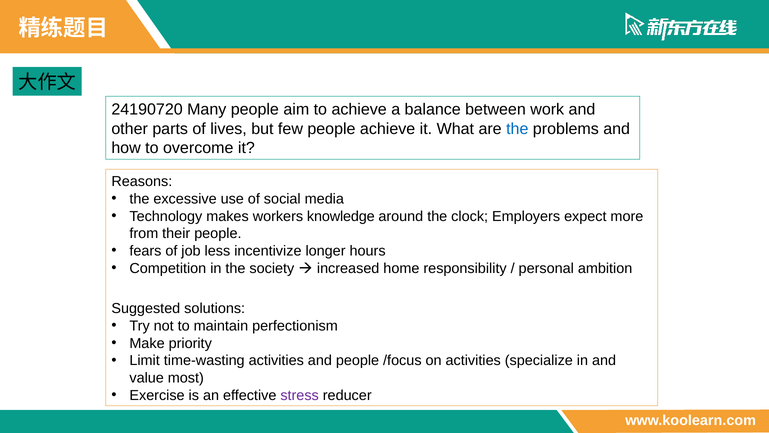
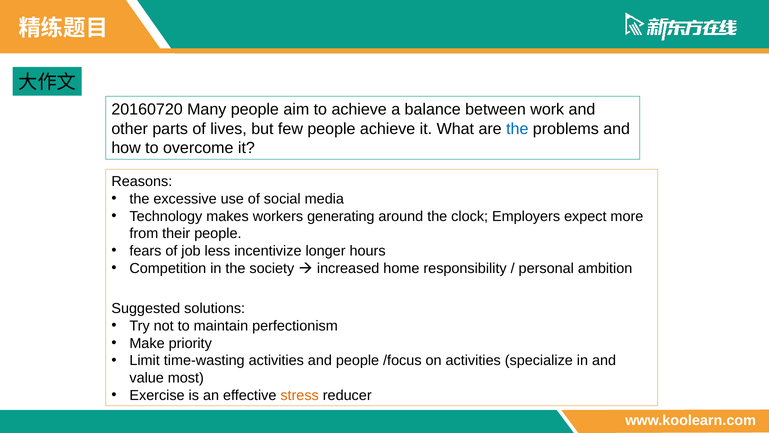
24190720: 24190720 -> 20160720
knowledge: knowledge -> generating
stress colour: purple -> orange
